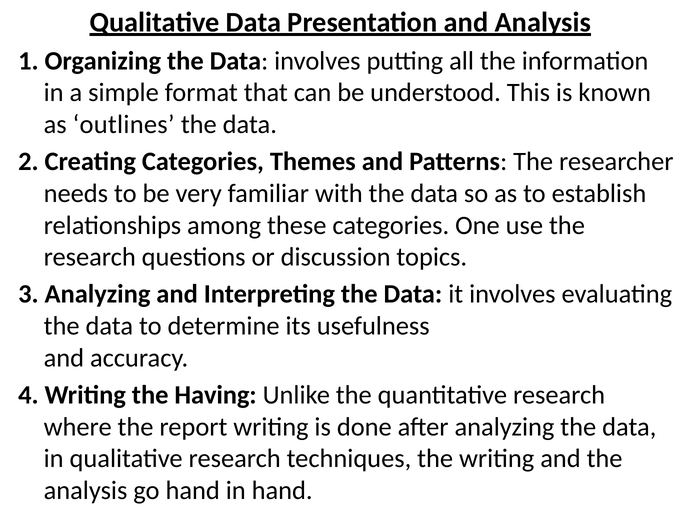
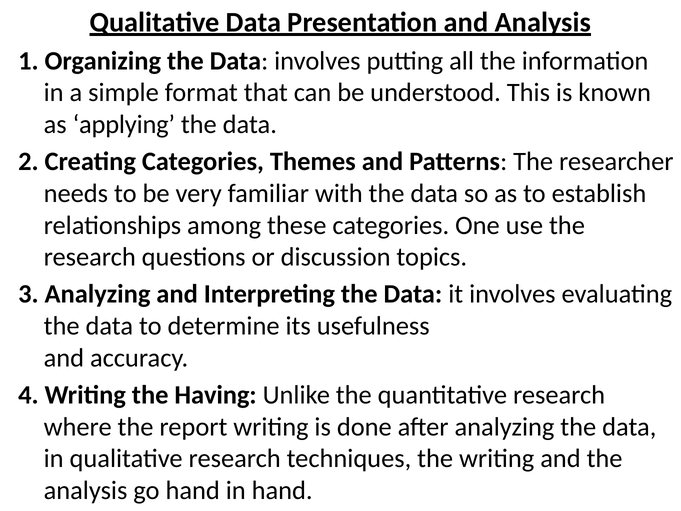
outlines: outlines -> applying
